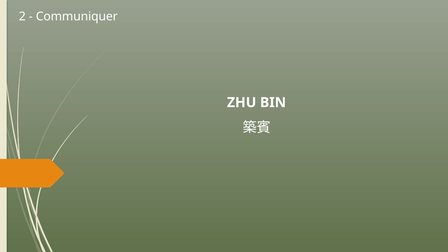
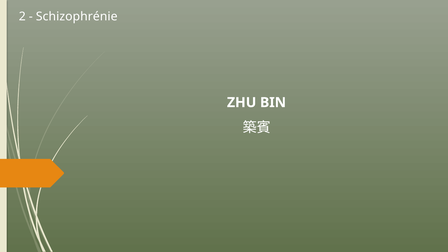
Communiquer: Communiquer -> Schizophrénie
